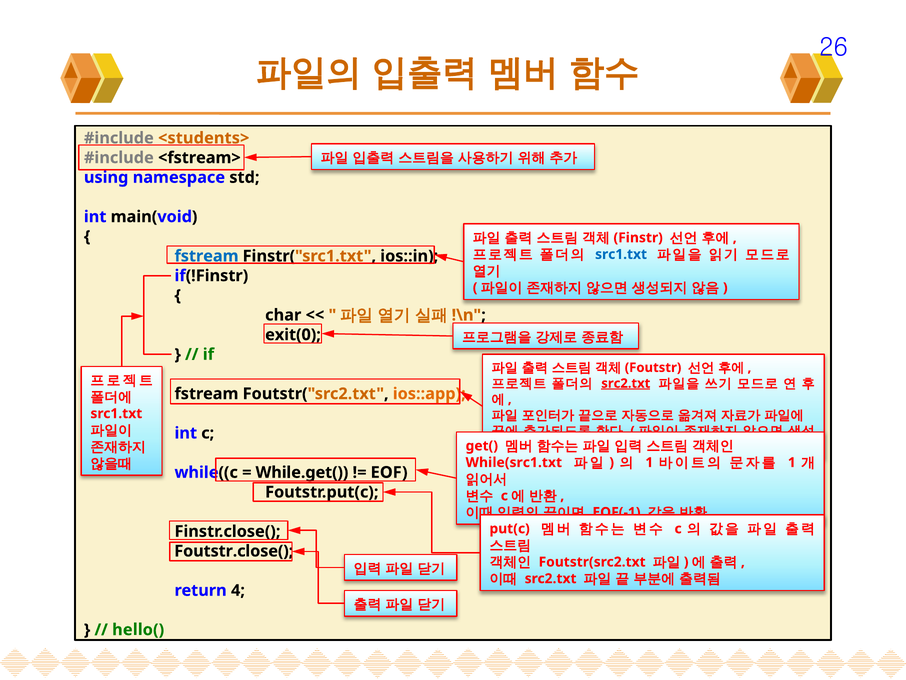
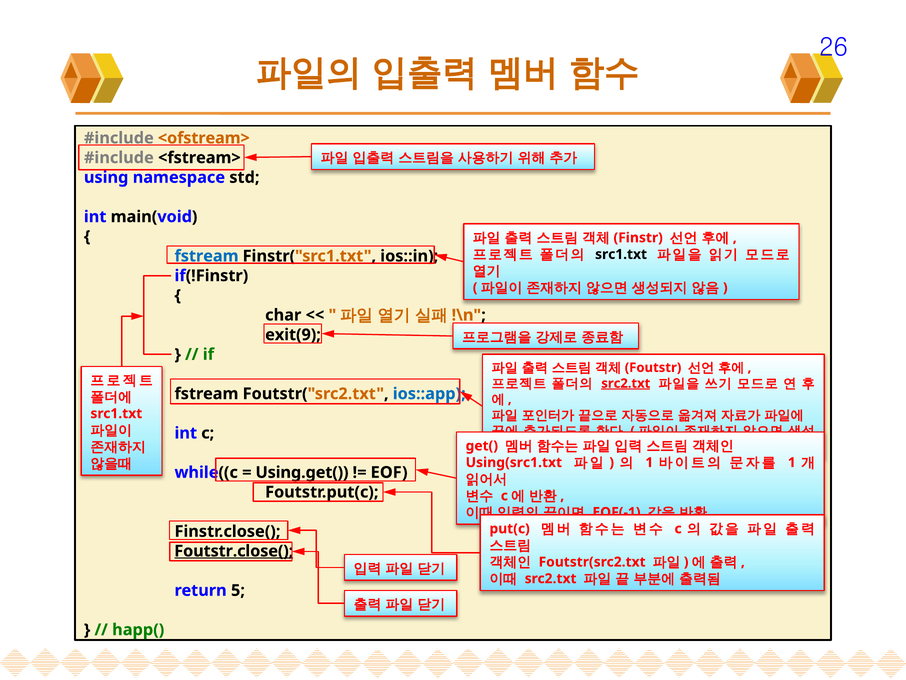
<students>: <students> -> <ofstream>
src1.txt at (621, 254) colour: blue -> black
exit(0: exit(0 -> exit(9
ios::app colour: orange -> blue
While(src1.txt: While(src1.txt -> Using(src1.txt
While.get(: While.get( -> Using.get(
Foutstr.close( underline: none -> present
4: 4 -> 5
hello(: hello( -> happ(
